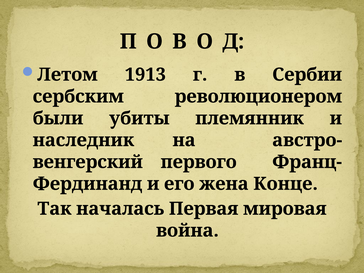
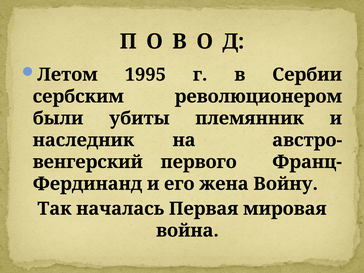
1913: 1913 -> 1995
Конце: Конце -> Войну
